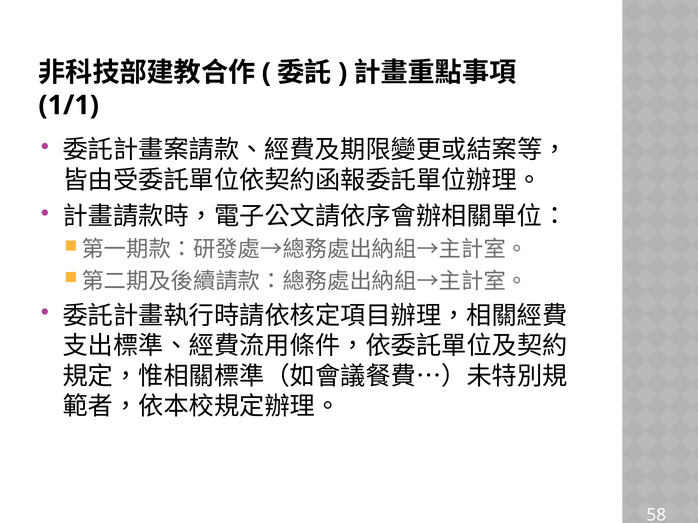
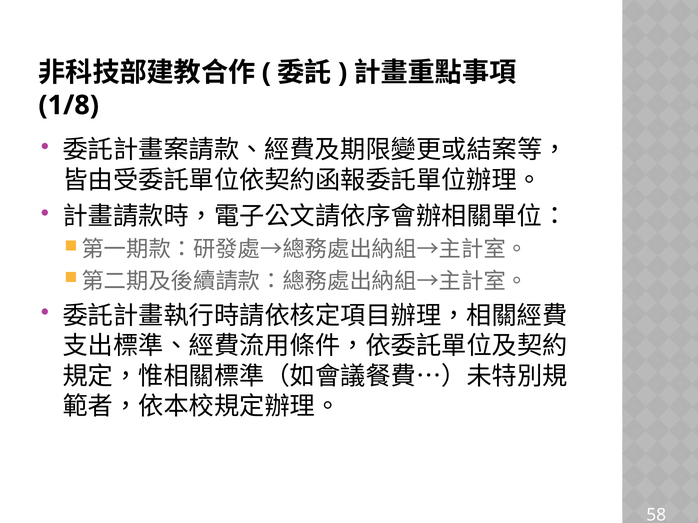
1/1: 1/1 -> 1/8
